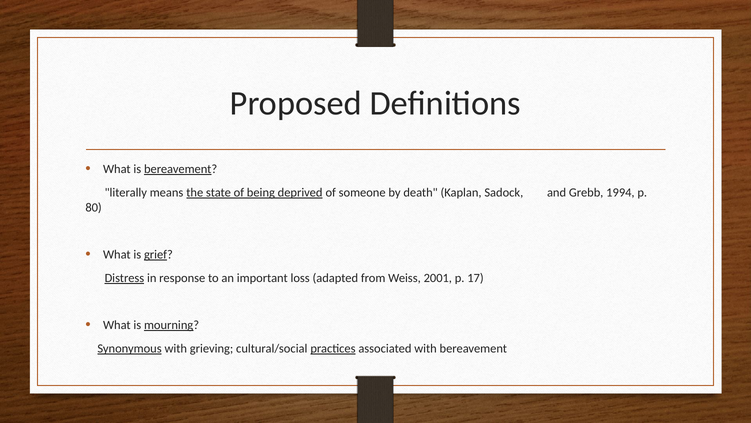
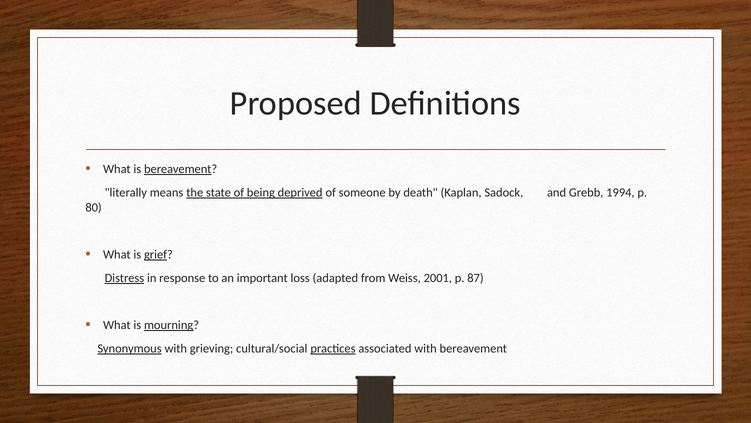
17: 17 -> 87
